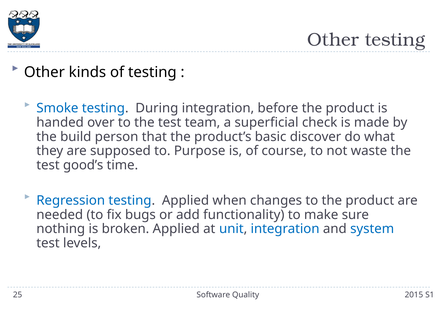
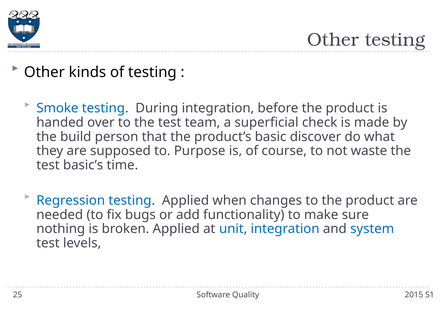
good’s: good’s -> basic’s
